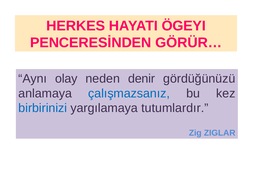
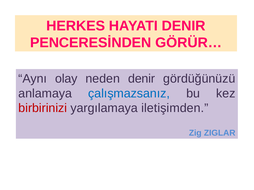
HAYATI ÖGEYI: ÖGEYI -> DENIR
birbirinizi colour: blue -> red
tutumlardır: tutumlardır -> iletişimden
